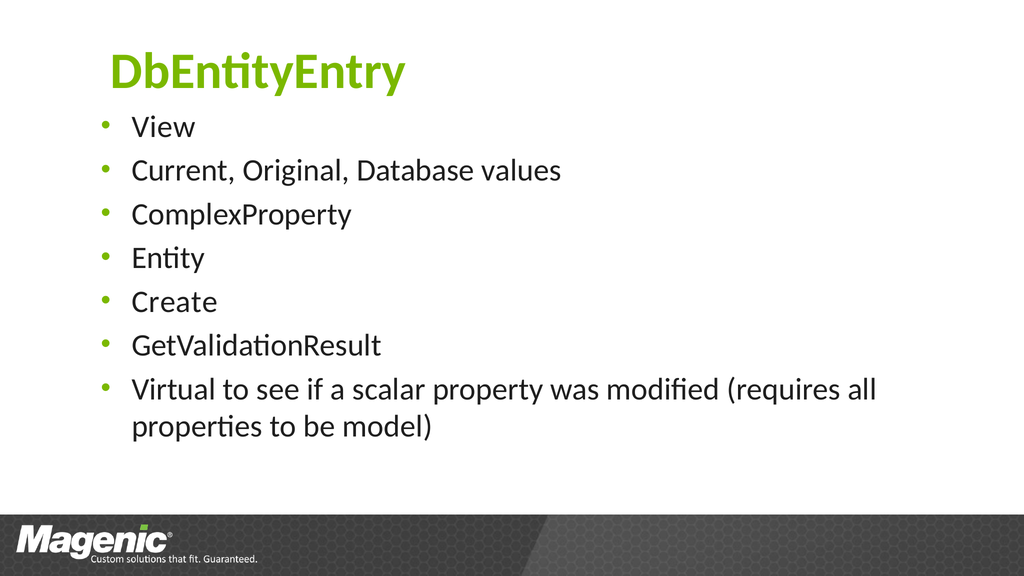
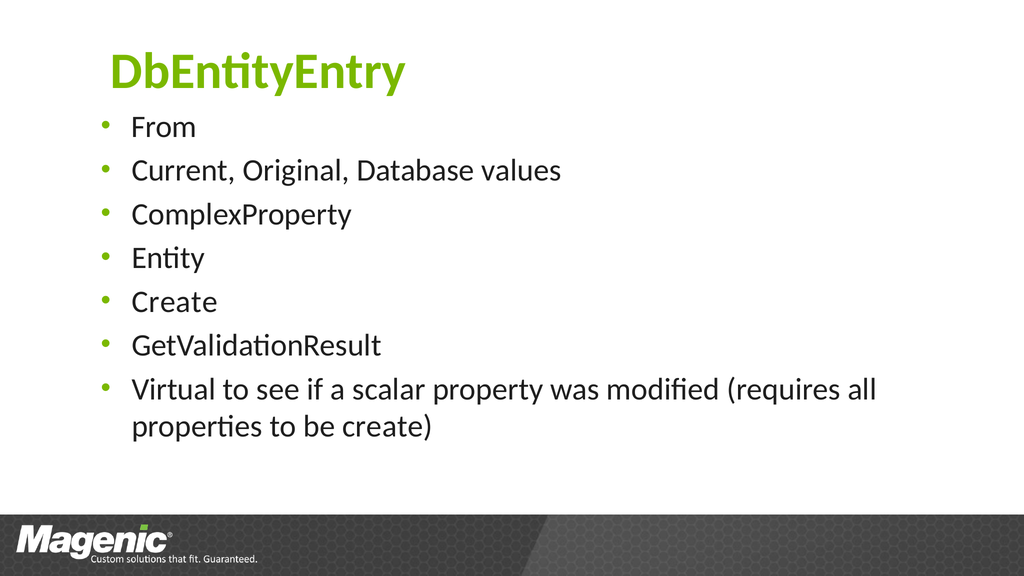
View: View -> From
be model: model -> create
